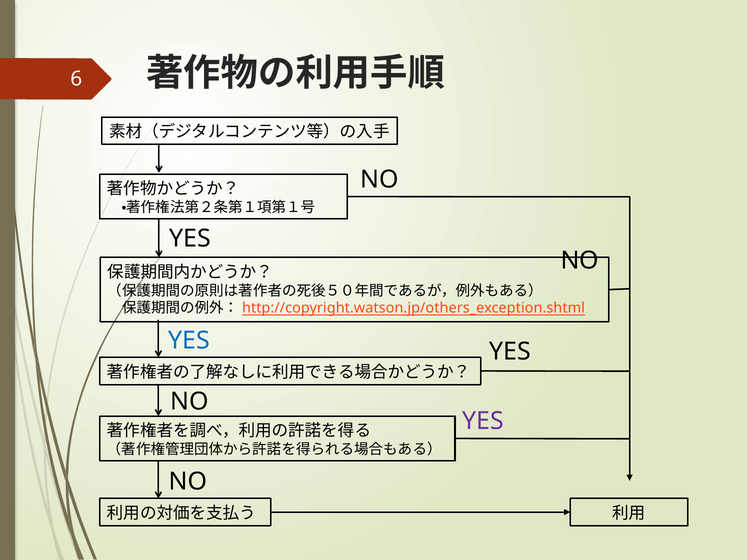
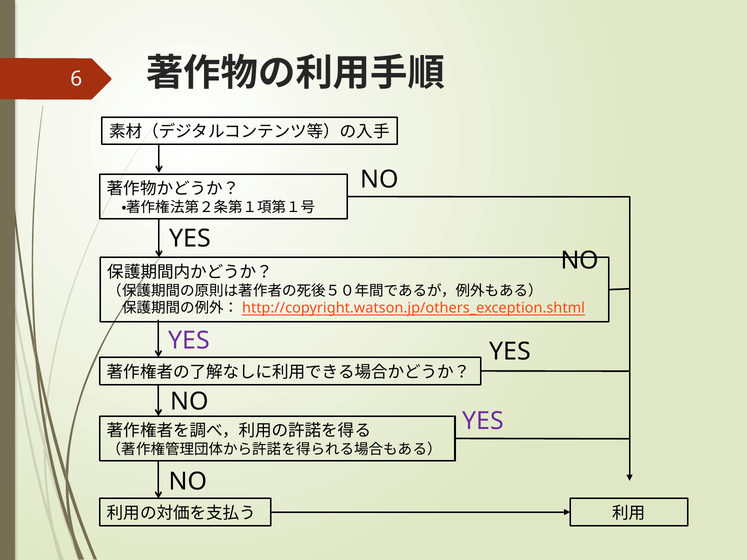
YES at (189, 341) colour: blue -> purple
